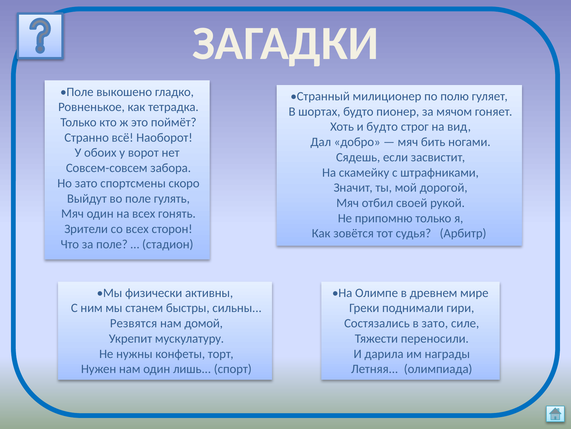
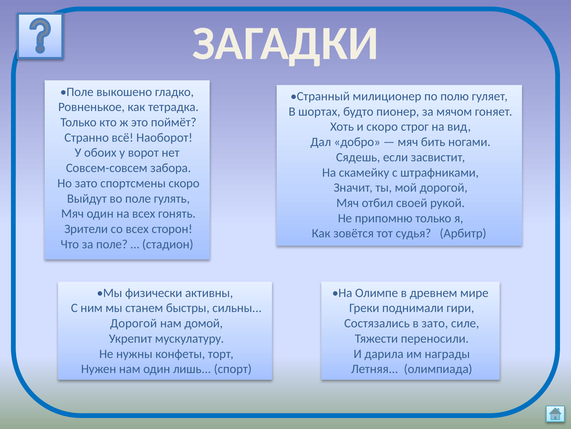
и будто: будто -> скоро
Резвятся at (134, 323): Резвятся -> Дорогой
